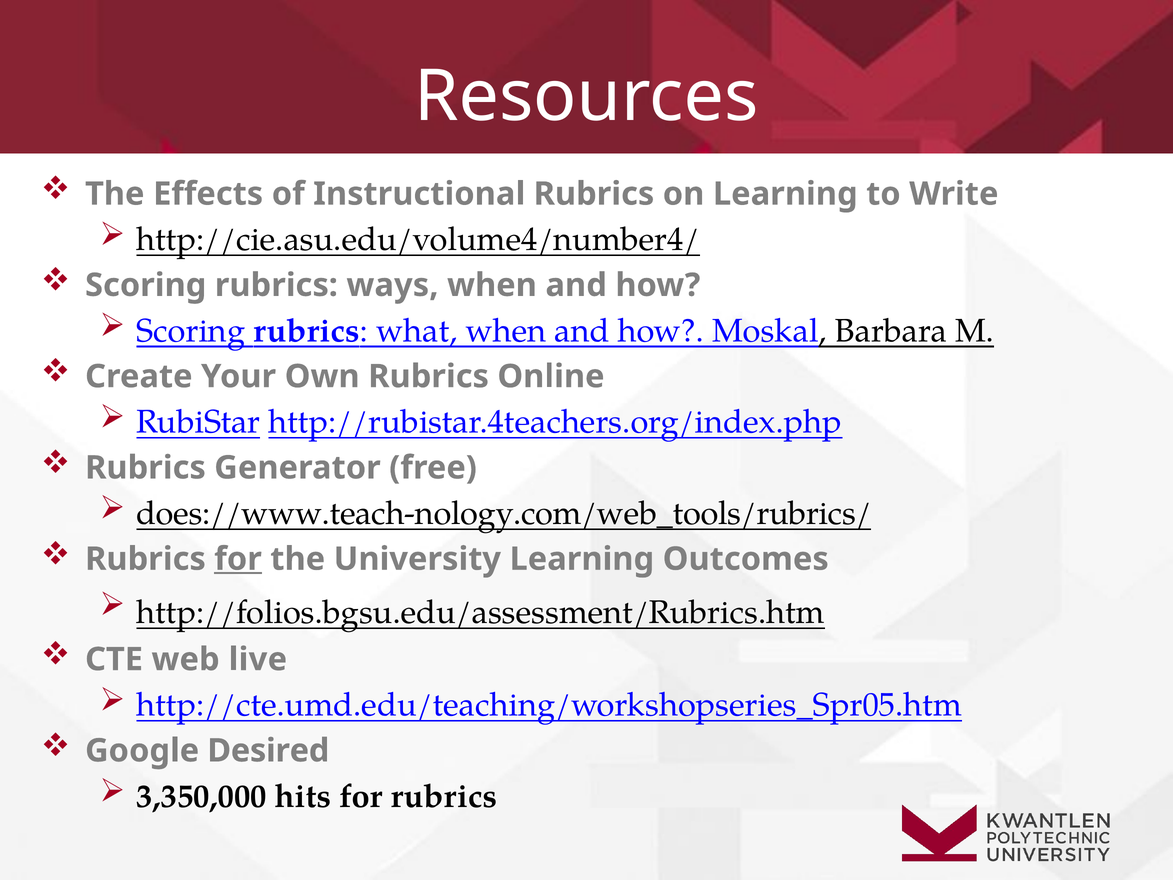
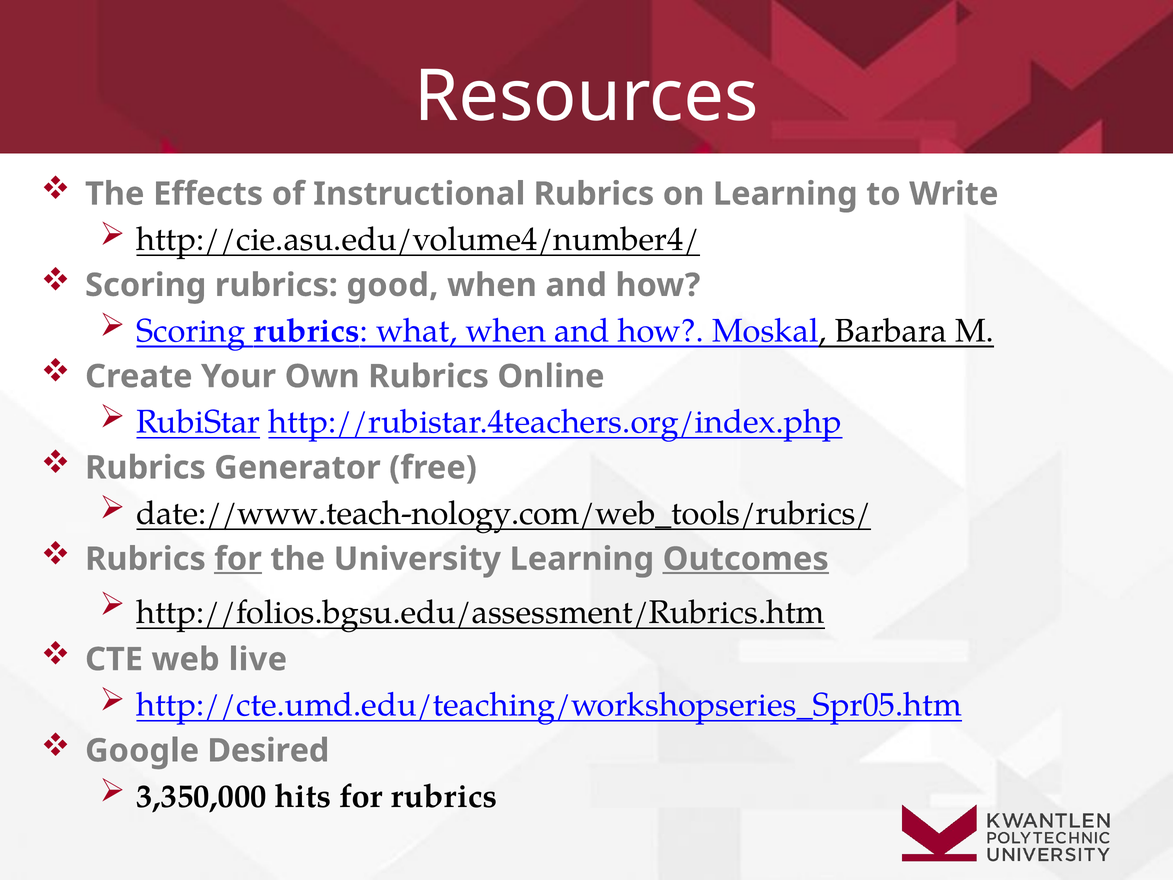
ways: ways -> good
does://www.teach-nology.com/web_tools/rubrics/: does://www.teach-nology.com/web_tools/rubrics/ -> date://www.teach-nology.com/web_tools/rubrics/
Outcomes underline: none -> present
